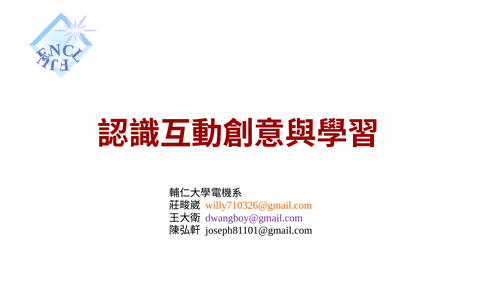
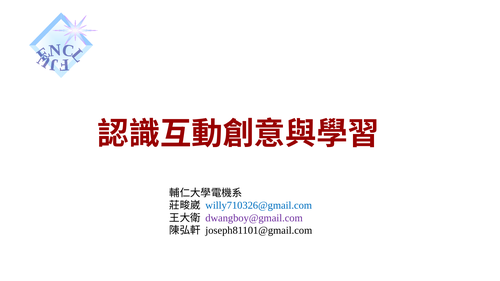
willy710326@gmail.com colour: orange -> blue
